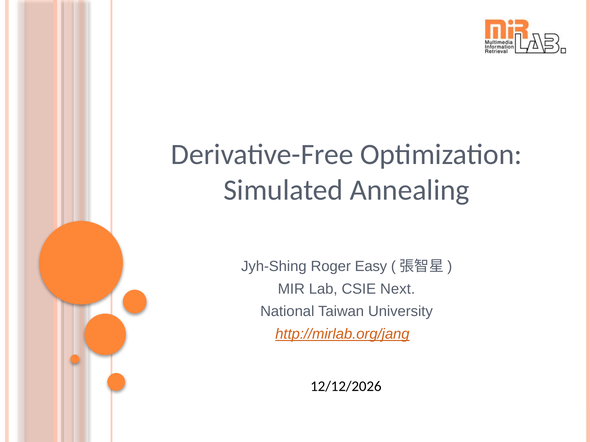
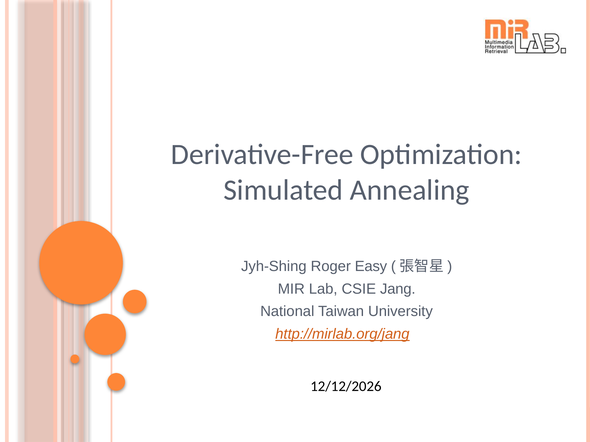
Next: Next -> Jang
